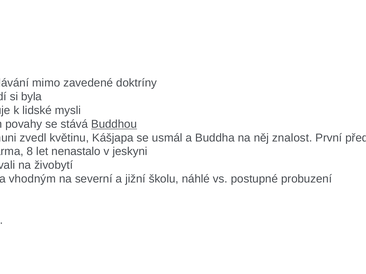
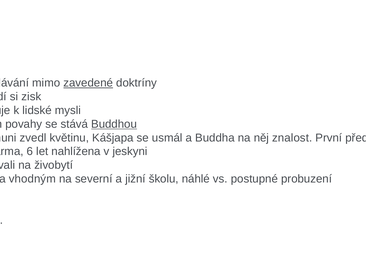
zavedené underline: none -> present
byla: byla -> zisk
8 at (30, 152): 8 -> 6
nenastalo: nenastalo -> nahlížena
